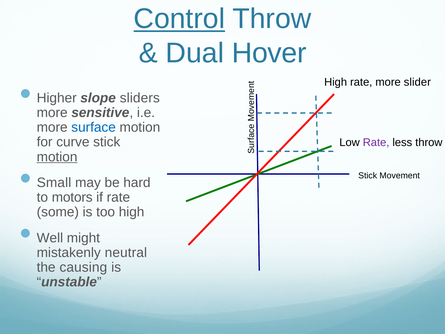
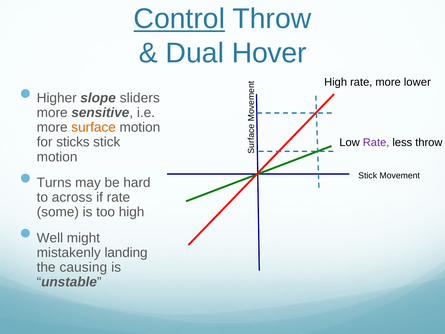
slider: slider -> lower
surface colour: blue -> orange
curve: curve -> sticks
motion at (57, 157) underline: present -> none
Small: Small -> Turns
motors: motors -> across
neutral: neutral -> landing
